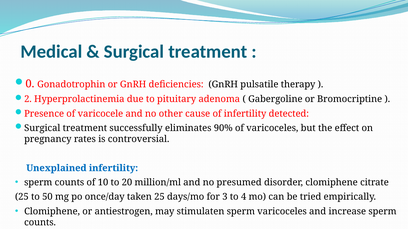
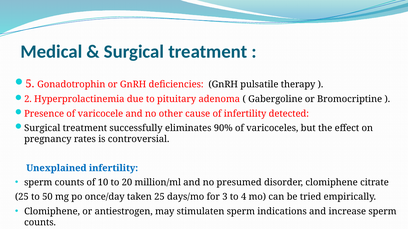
0: 0 -> 5
sperm varicoceles: varicoceles -> indications
